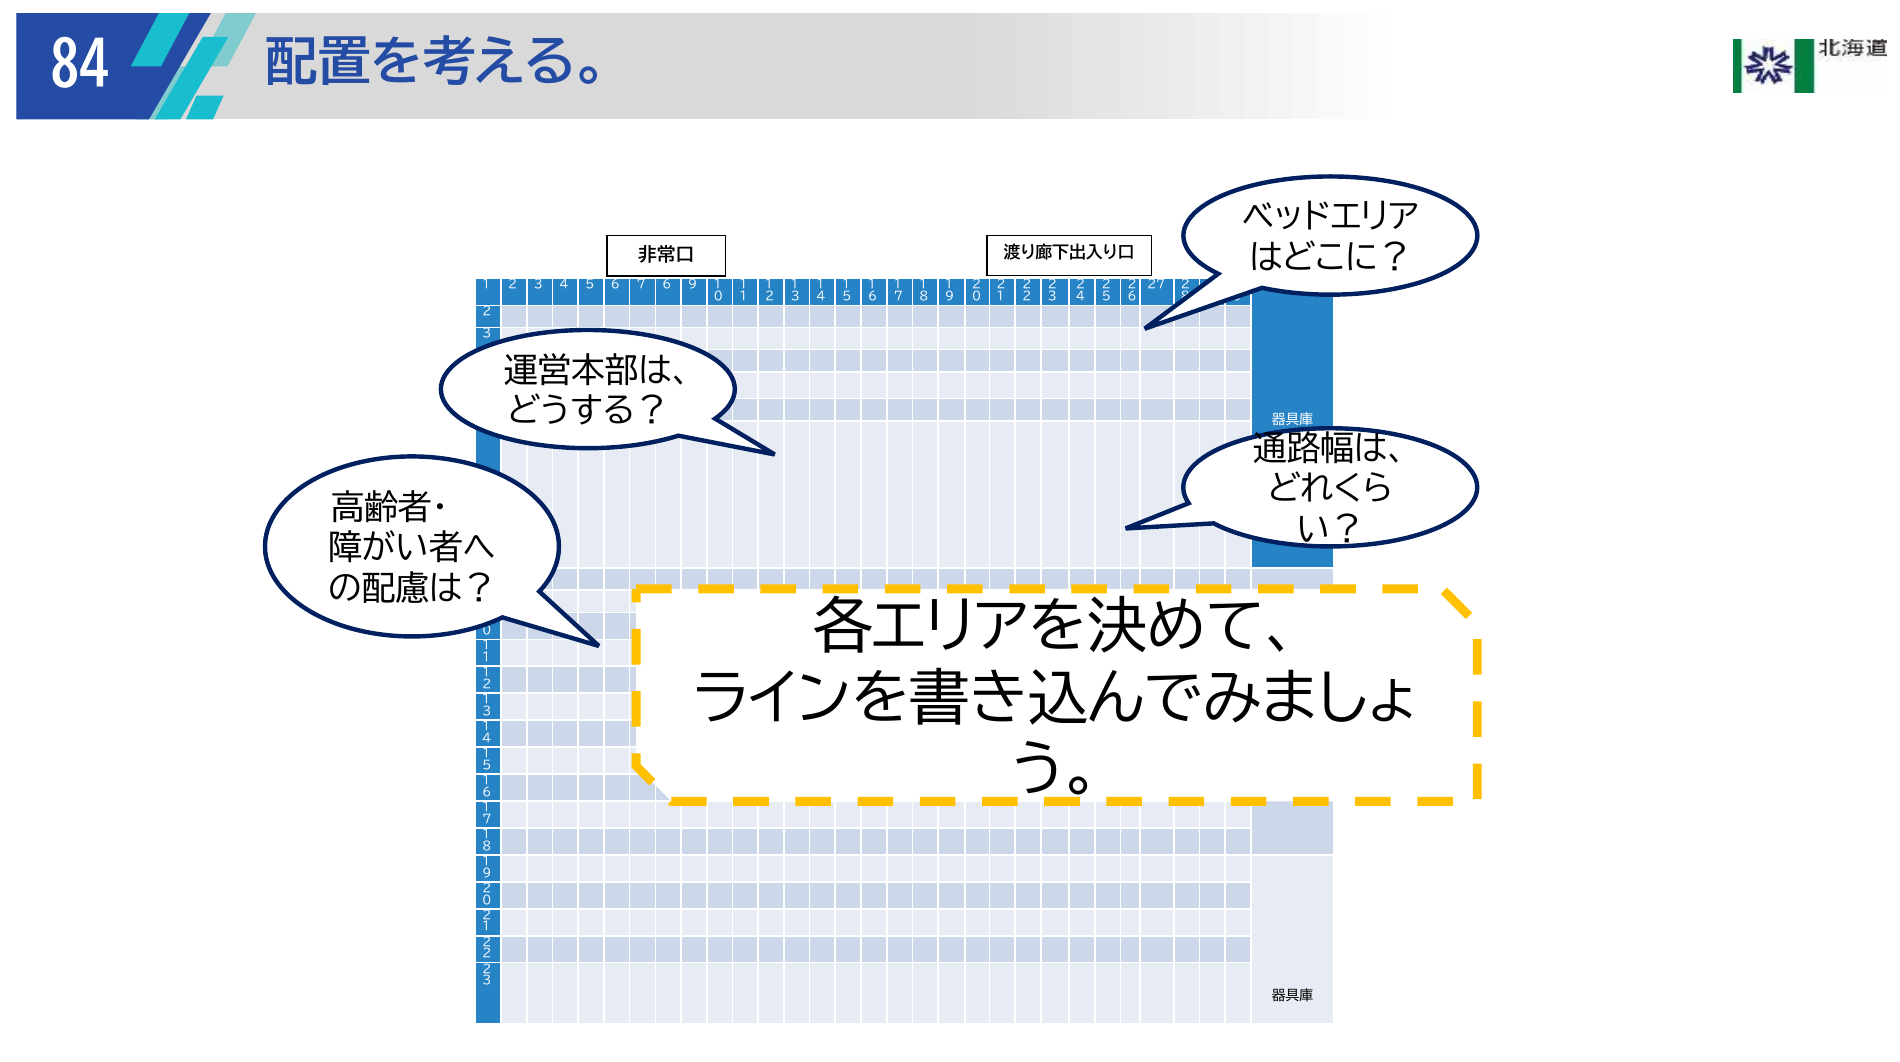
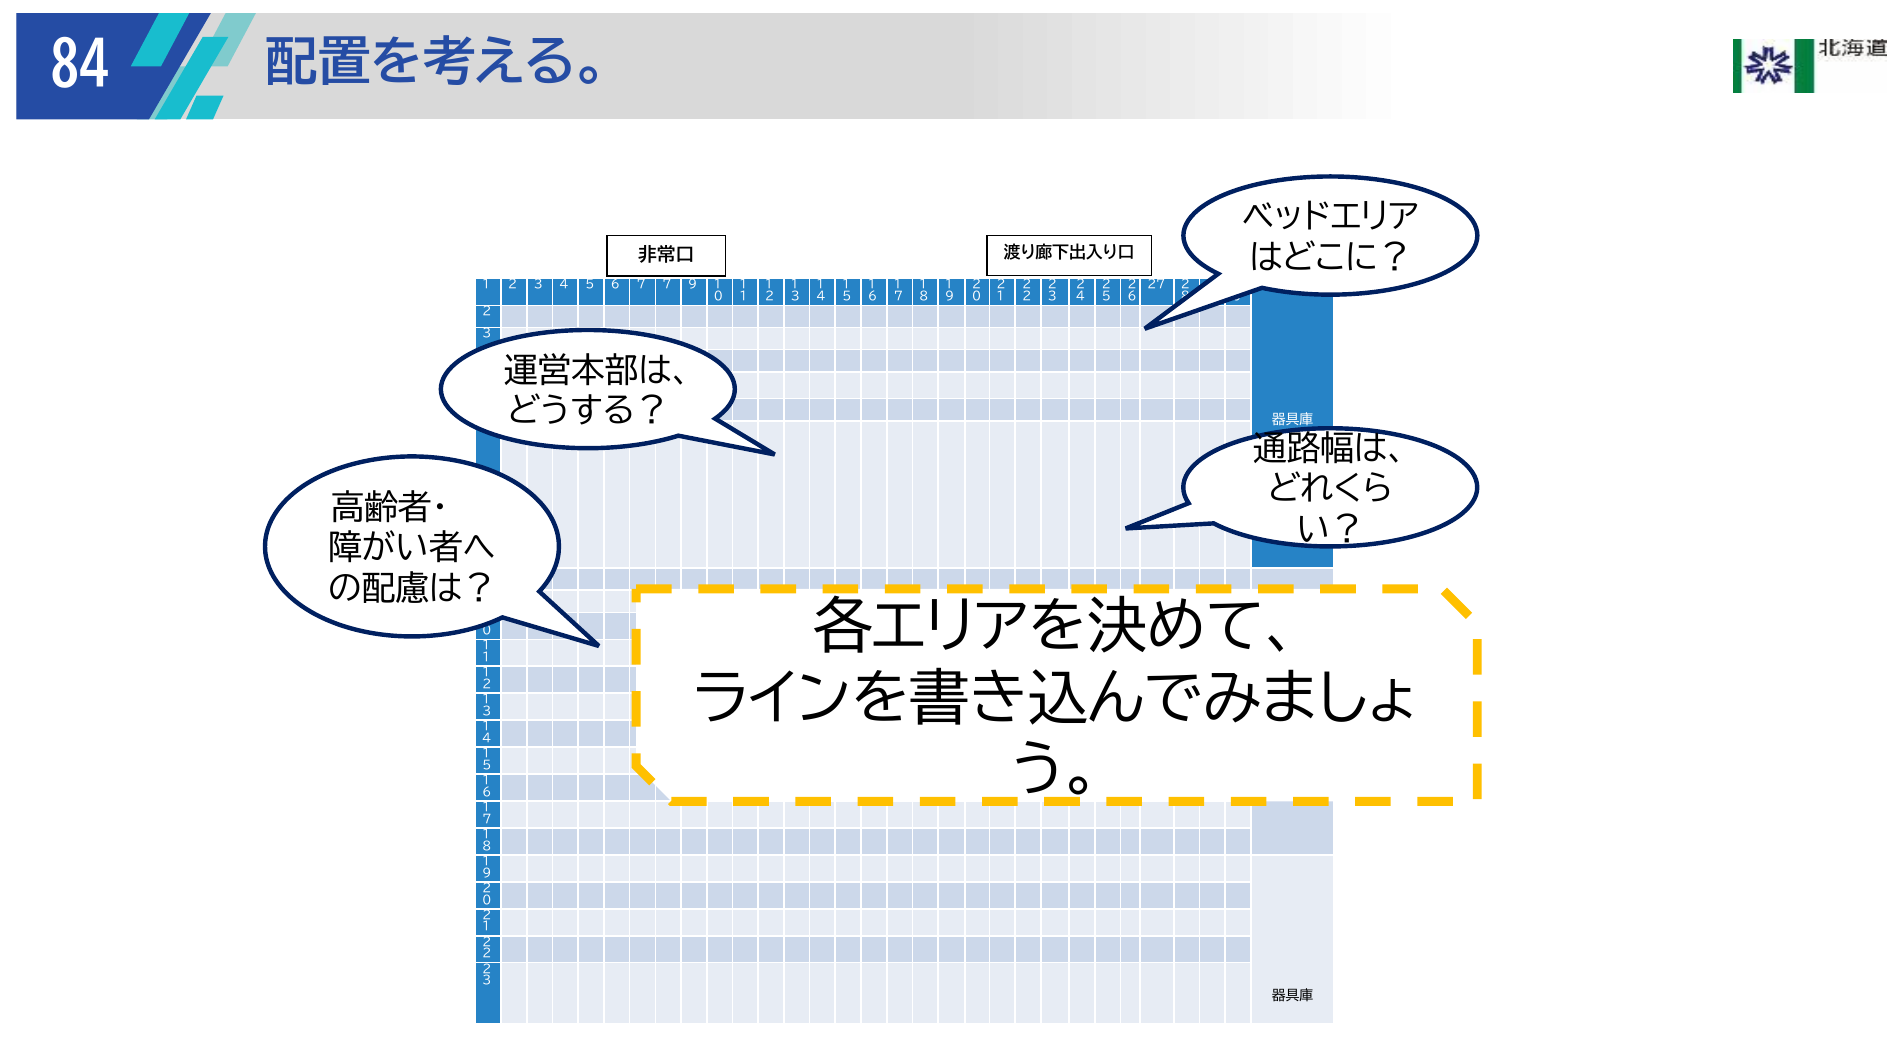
7 6: 6 -> 7
